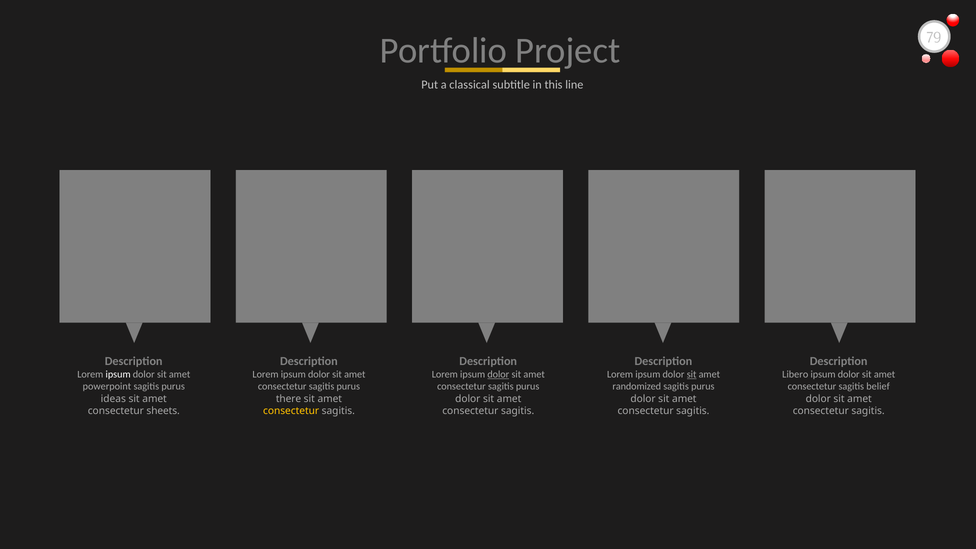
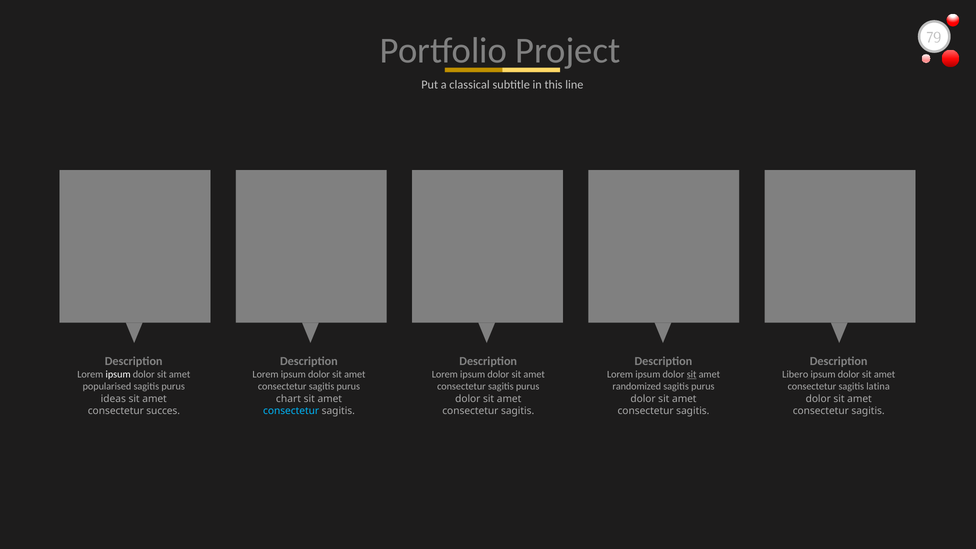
dolor at (498, 374) underline: present -> none
powerpoint: powerpoint -> popularised
belief: belief -> latina
there: there -> chart
sheets: sheets -> succes
consectetur at (291, 411) colour: yellow -> light blue
